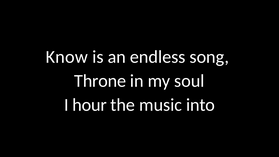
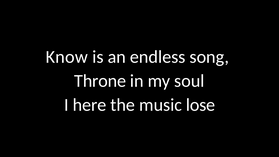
hour: hour -> here
into: into -> lose
